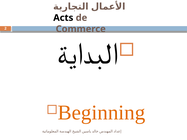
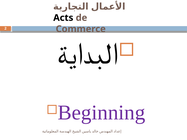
Beginning colour: orange -> purple
